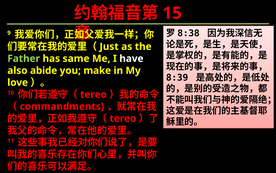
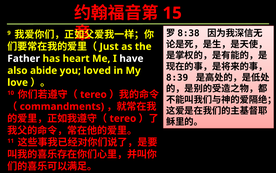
Father colour: light green -> white
same: same -> heart
make: make -> loved
